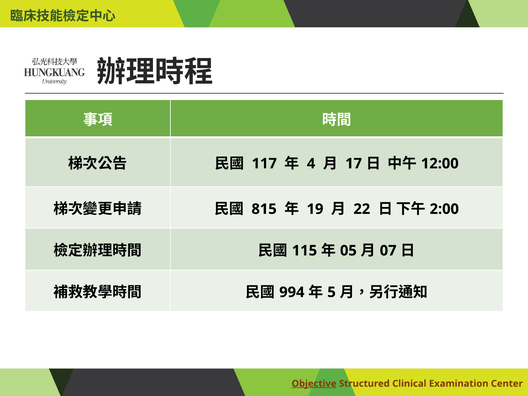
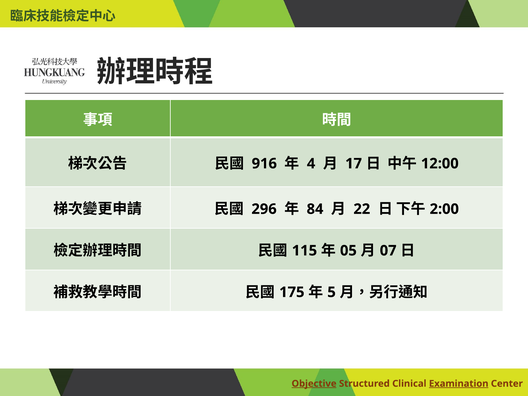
117: 117 -> 916
815: 815 -> 296
19: 19 -> 84
994: 994 -> 175
Examination underline: none -> present
